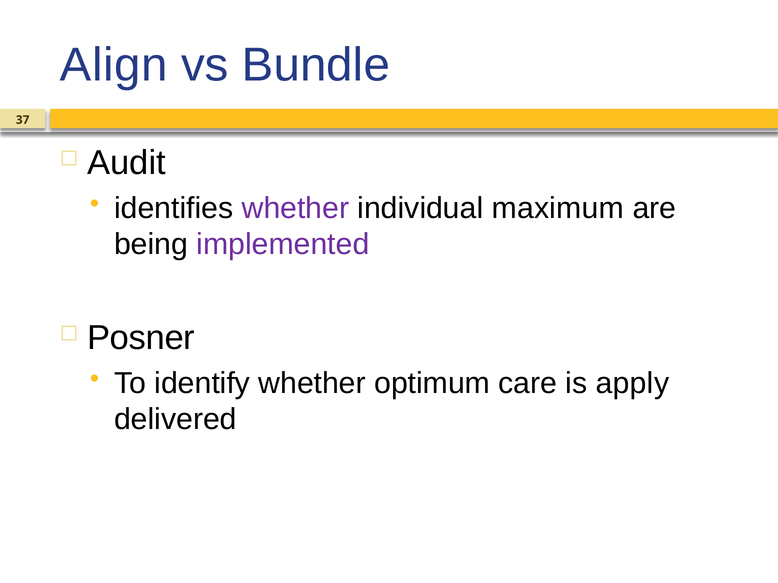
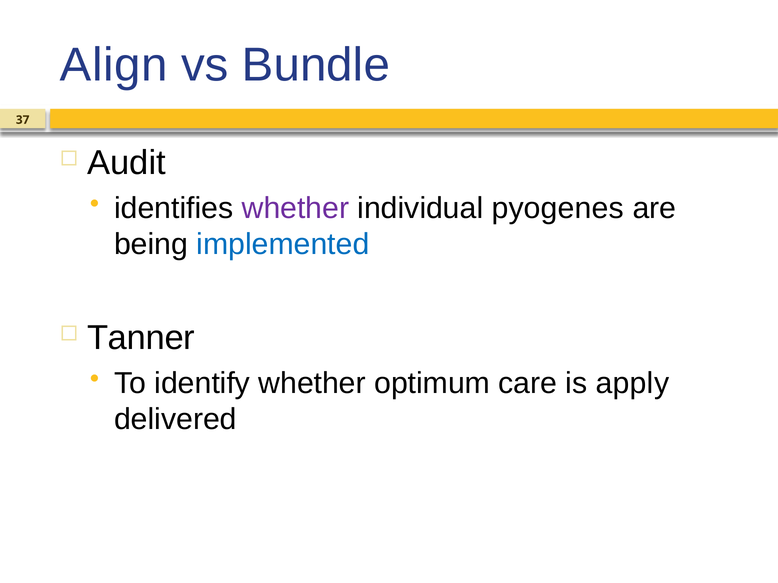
maximum: maximum -> pyogenes
implemented colour: purple -> blue
Posner: Posner -> Tanner
